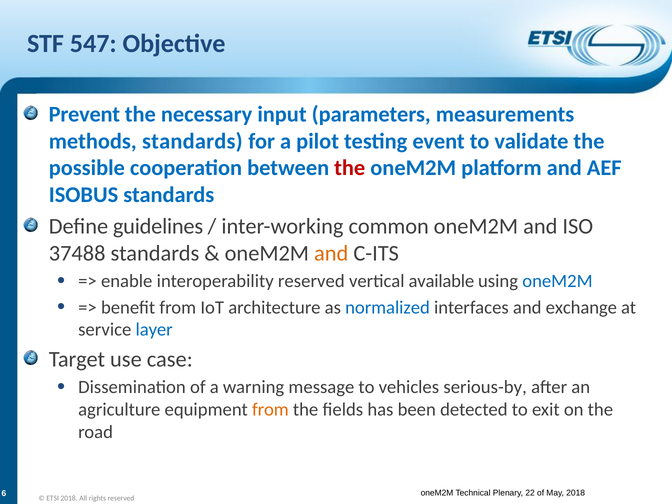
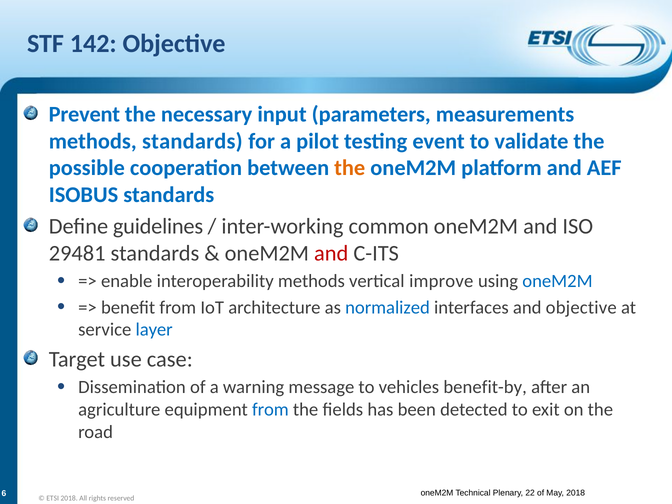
547: 547 -> 142
the at (350, 168) colour: red -> orange
37488: 37488 -> 29481
and at (331, 253) colour: orange -> red
interoperability reserved: reserved -> methods
available: available -> improve
and exchange: exchange -> objective
serious-by: serious-by -> benefit-by
from at (270, 410) colour: orange -> blue
